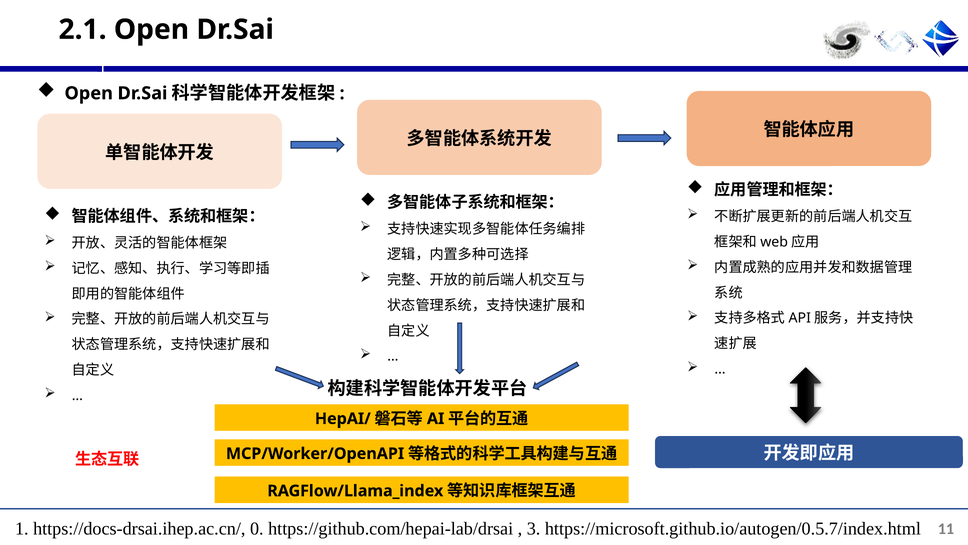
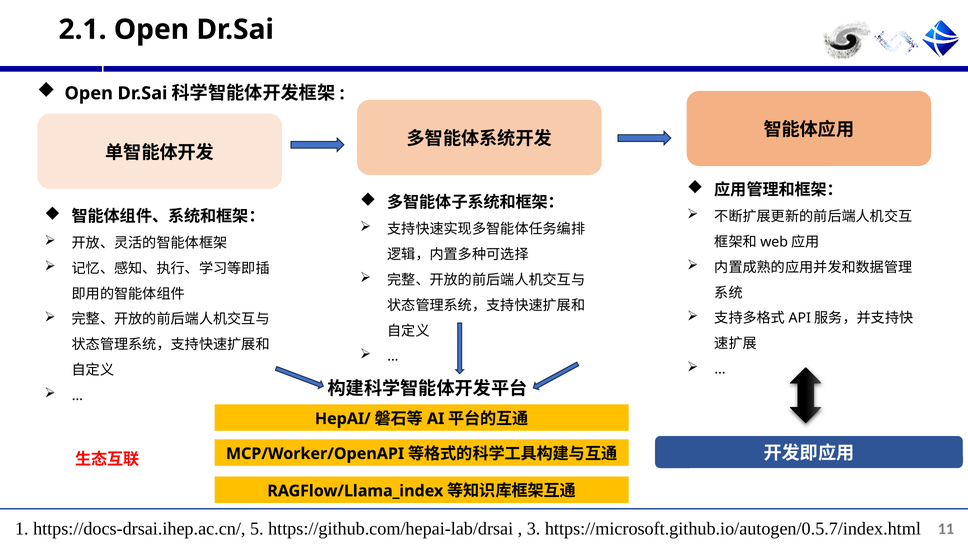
0: 0 -> 5
